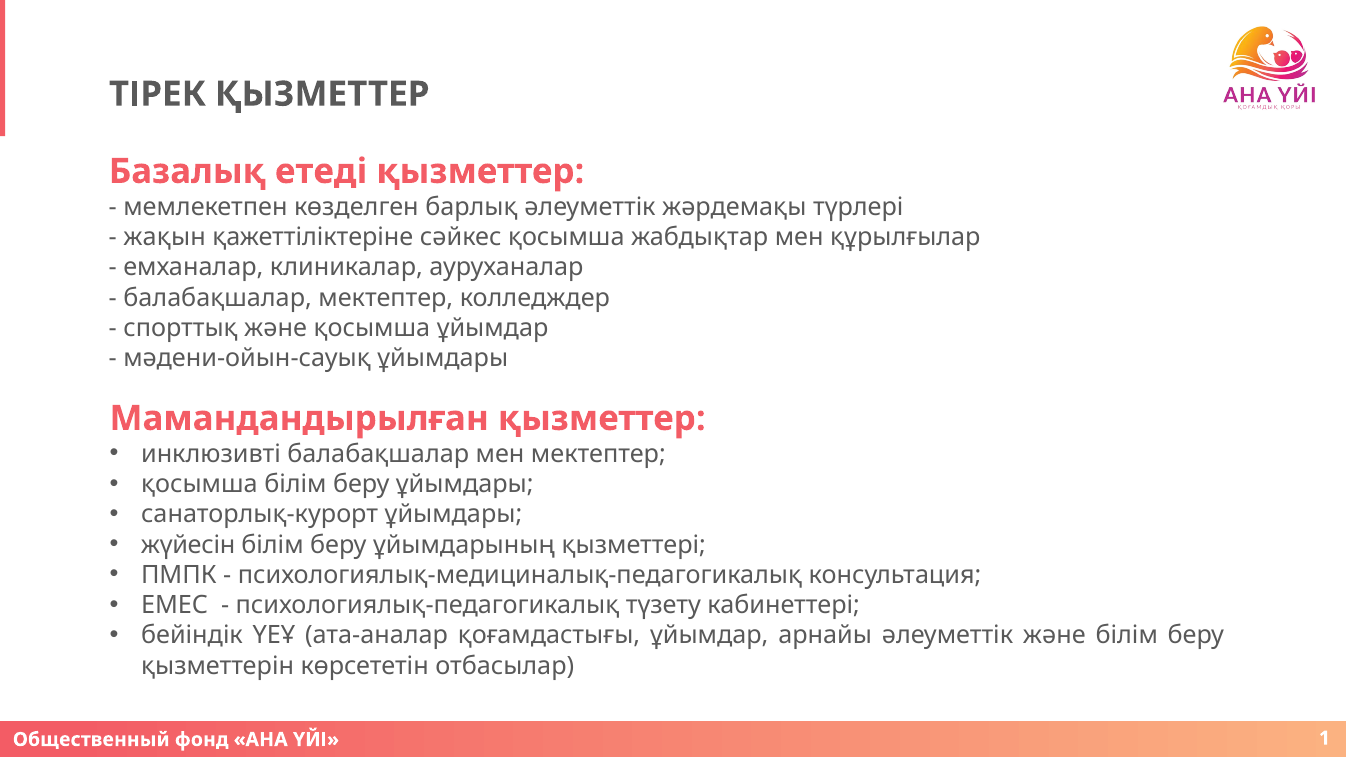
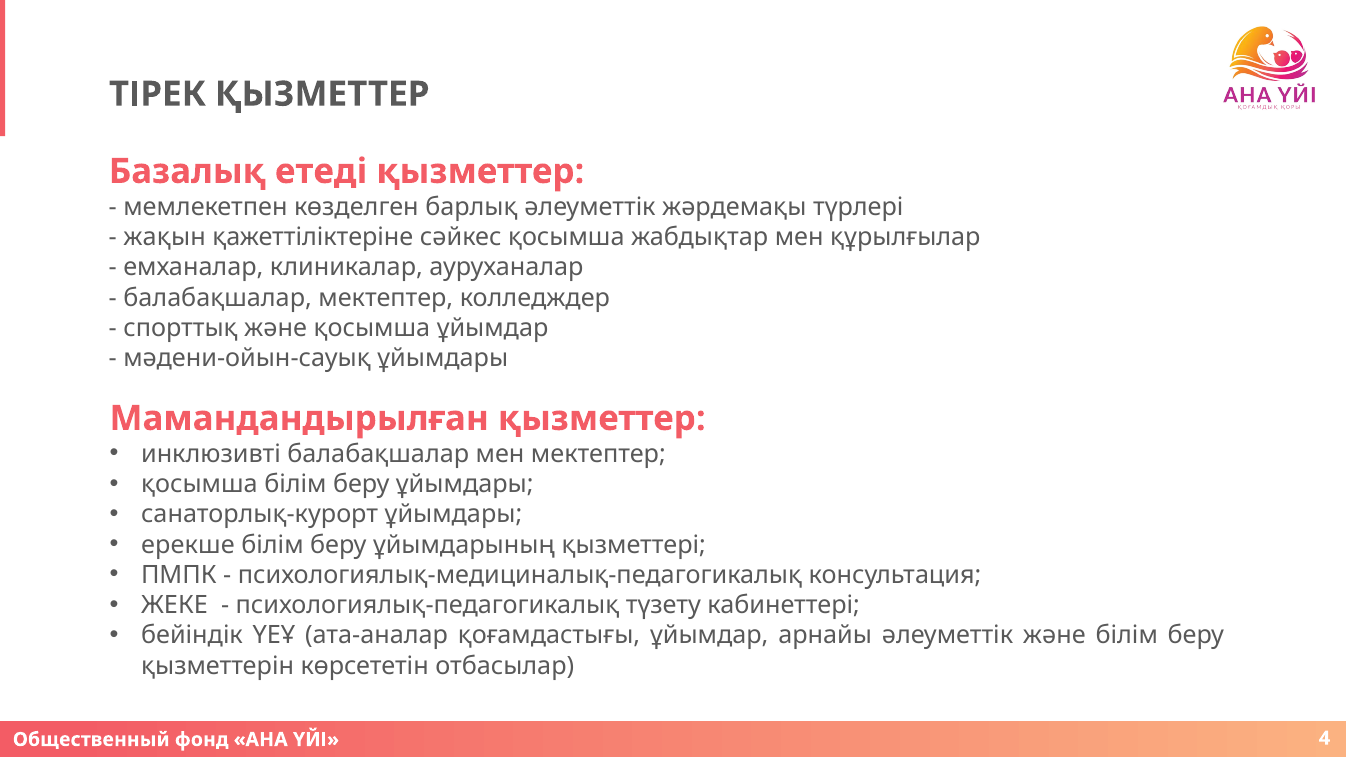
жүйесін: жүйесін -> ерекше
ЕМЕС: ЕМЕС -> ЖЕКЕ
1: 1 -> 4
